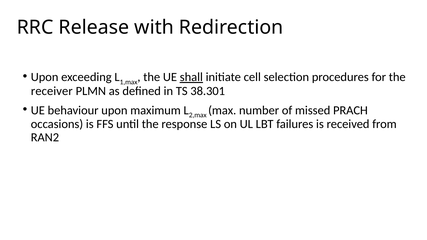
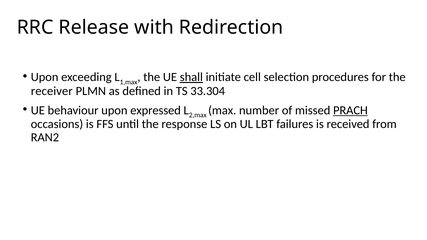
38.301: 38.301 -> 33.304
maximum: maximum -> expressed
PRACH underline: none -> present
